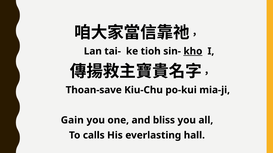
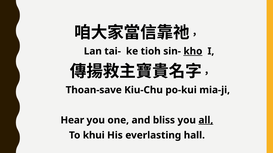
Gain: Gain -> Hear
all underline: none -> present
calls: calls -> khui
